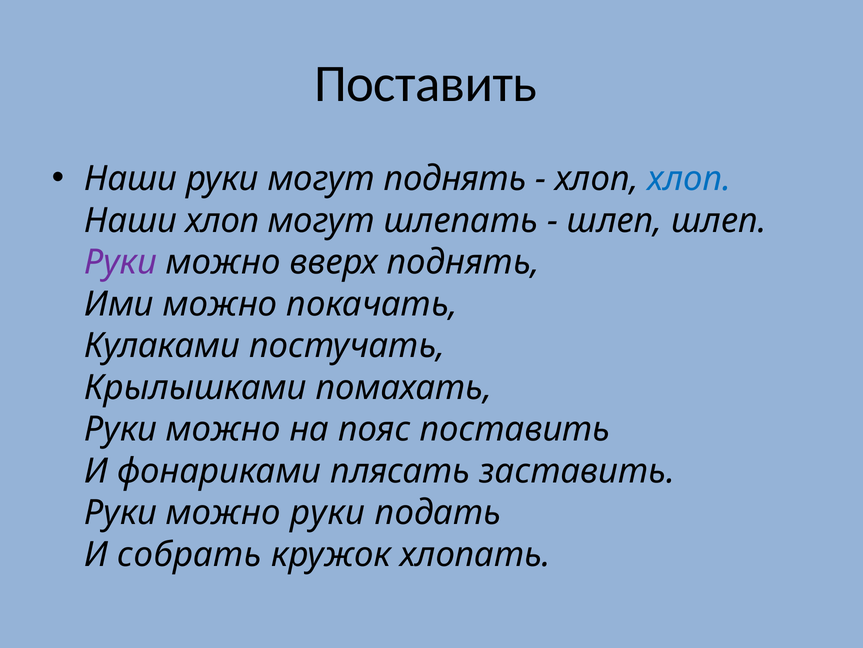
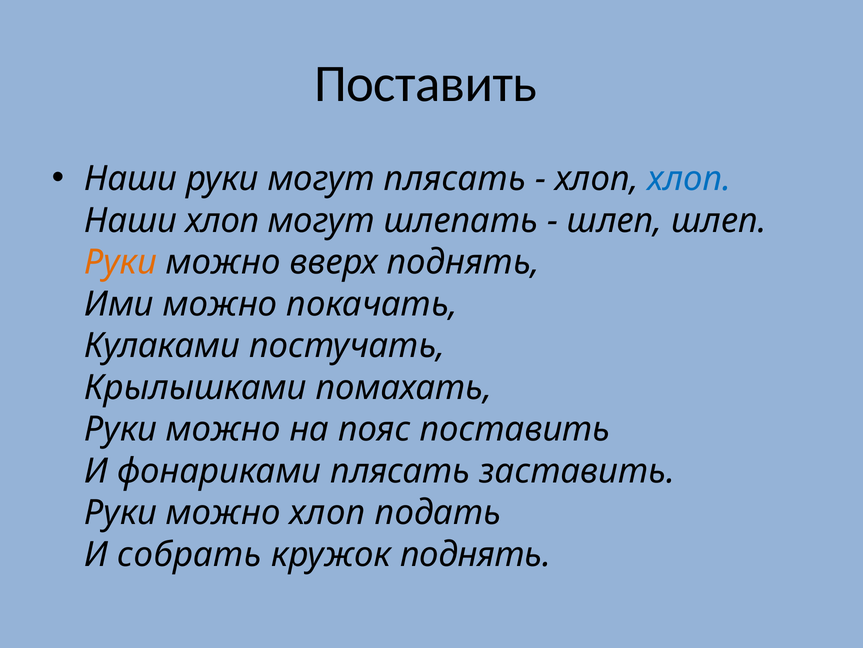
могут поднять: поднять -> плясать
Руки at (121, 262) colour: purple -> orange
можно руки: руки -> хлоп
кружок хлопать: хлопать -> поднять
